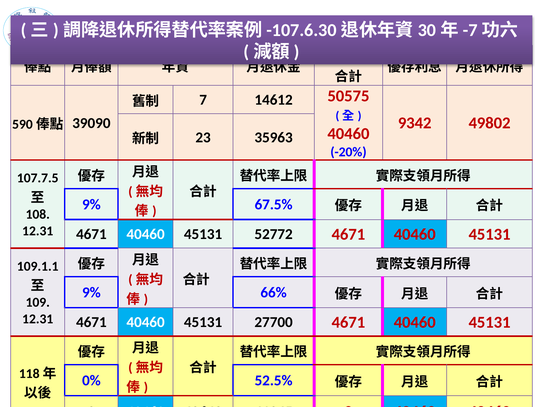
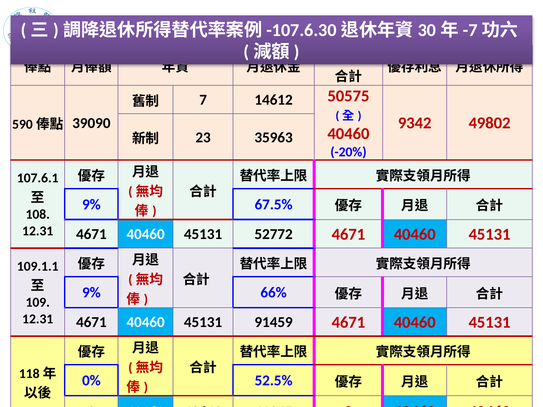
107.7.5: 107.7.5 -> 107.6.1
27700: 27700 -> 91459
